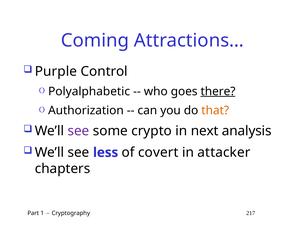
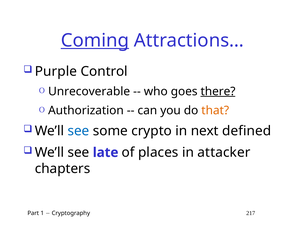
Coming underline: none -> present
Polyalphabetic: Polyalphabetic -> Unrecoverable
see at (78, 131) colour: purple -> blue
analysis: analysis -> defined
less: less -> late
covert: covert -> places
